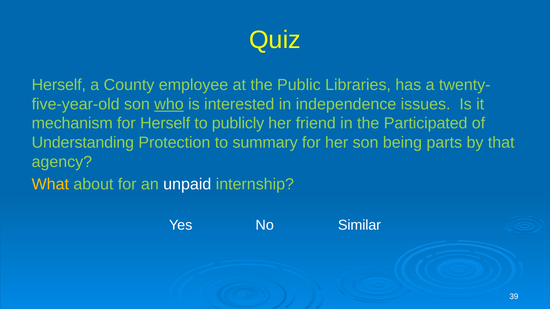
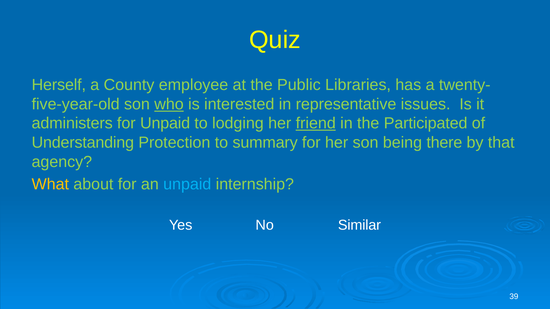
independence: independence -> representative
mechanism: mechanism -> administers
for Herself: Herself -> Unpaid
publicly: publicly -> lodging
friend underline: none -> present
parts: parts -> there
unpaid at (187, 185) colour: white -> light blue
